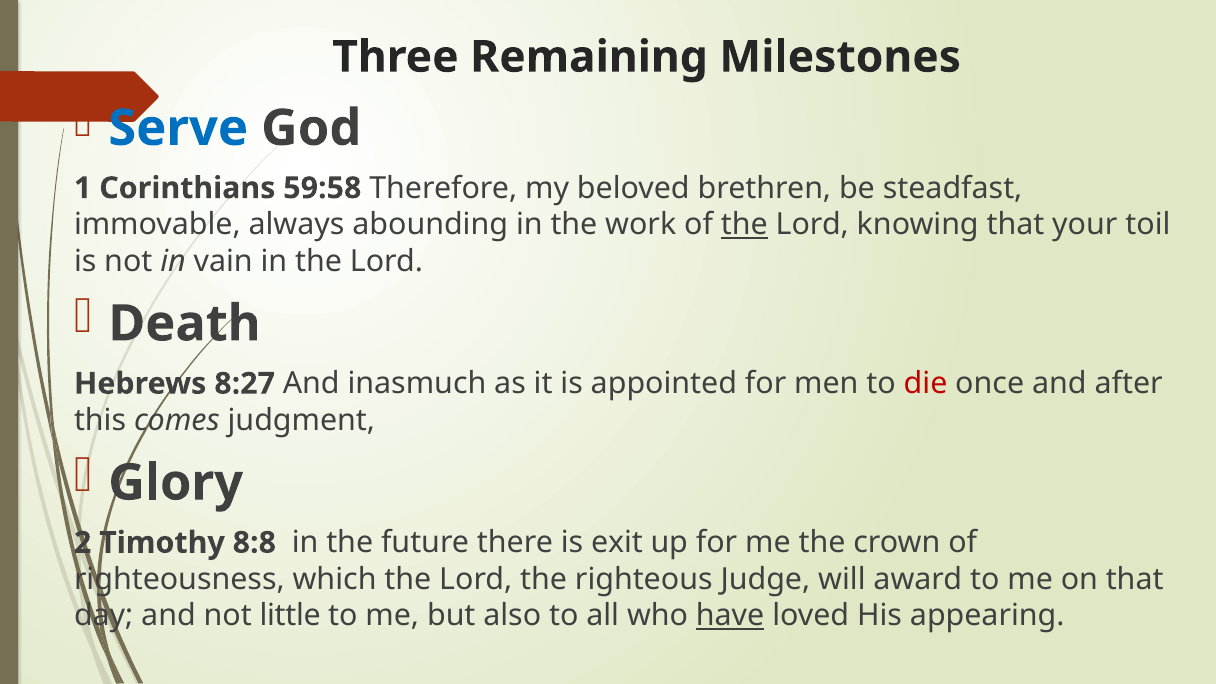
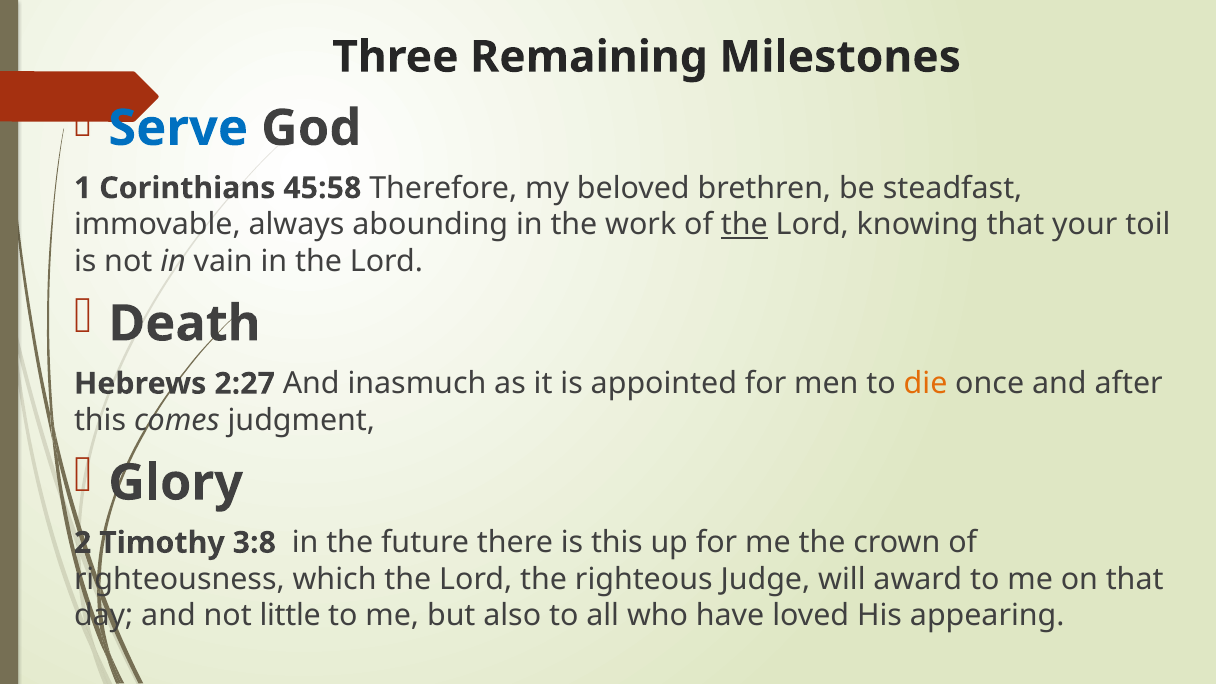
59:58: 59:58 -> 45:58
8:27: 8:27 -> 2:27
die colour: red -> orange
8:8: 8:8 -> 3:8
is exit: exit -> this
have underline: present -> none
